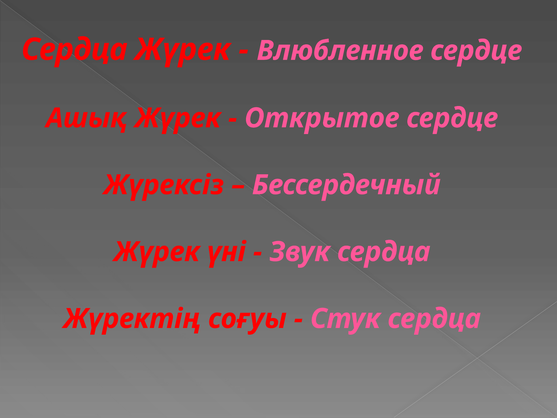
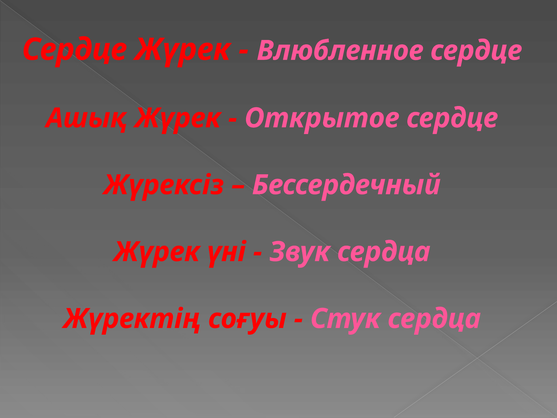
Сердца at (74, 50): Сердца -> Сердце
